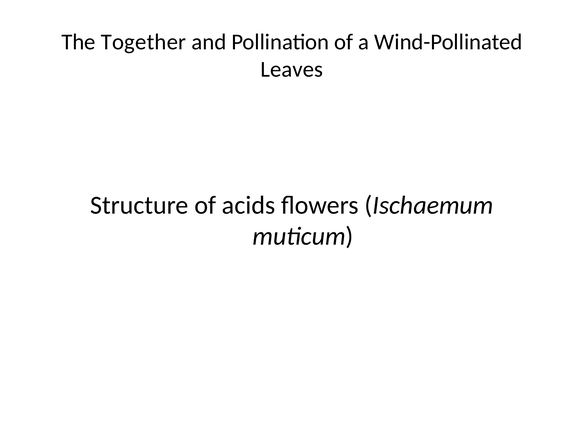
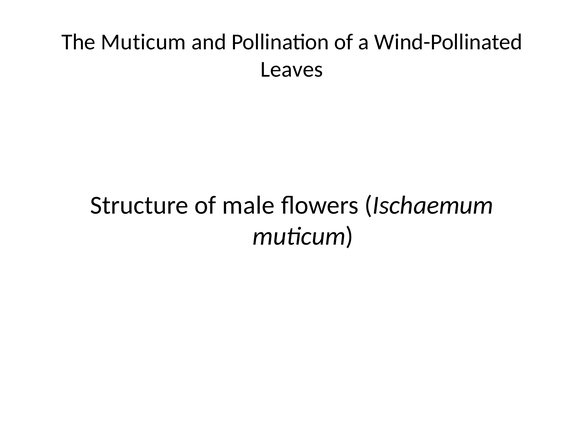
The Together: Together -> Muticum
acids: acids -> male
